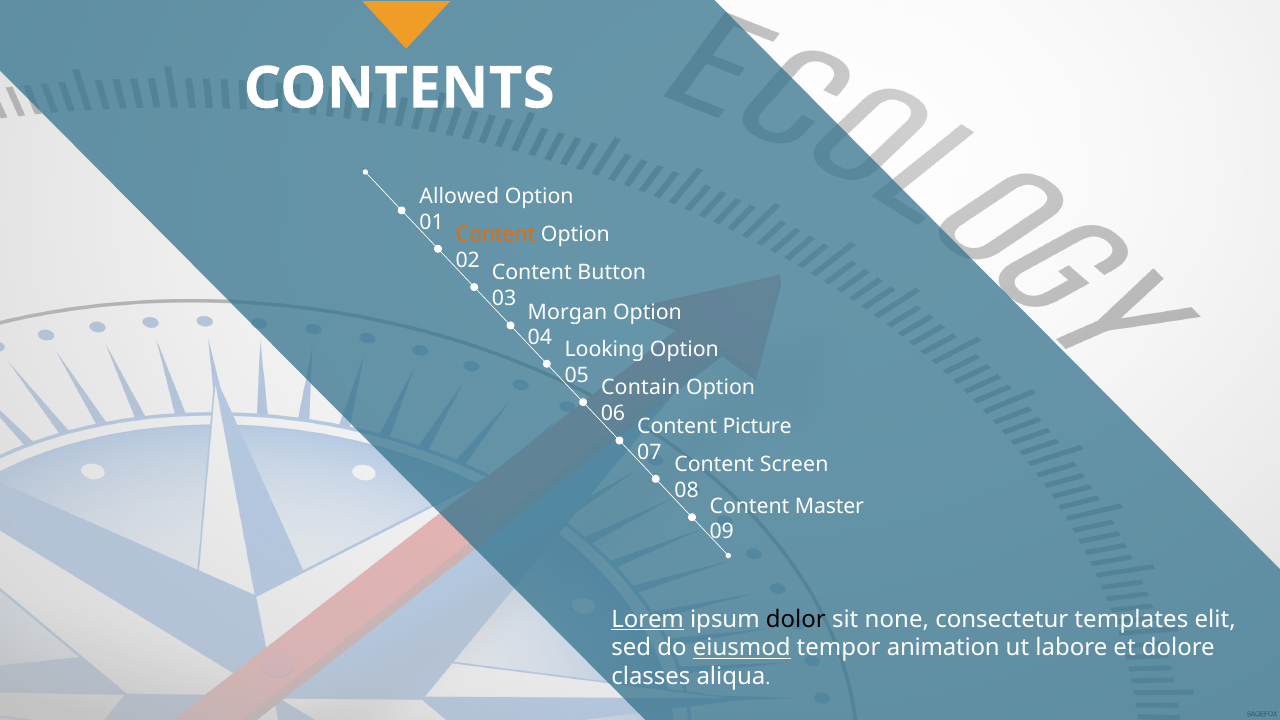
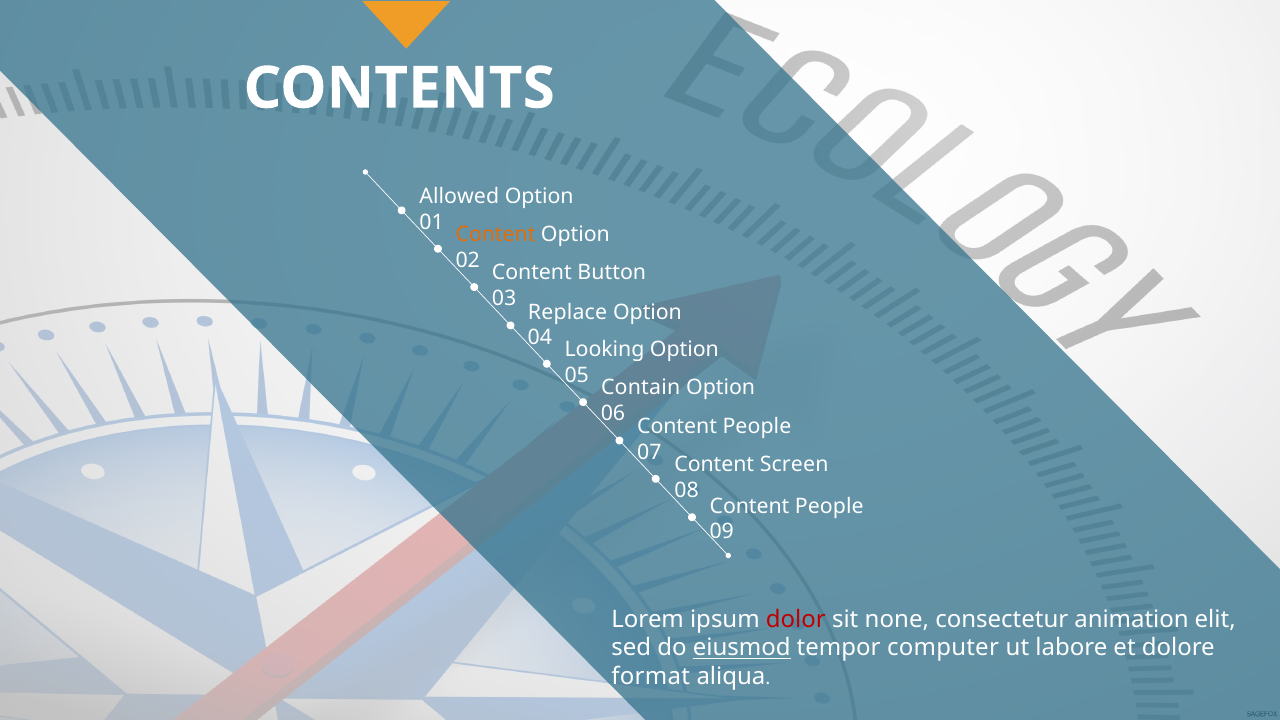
Morgan: Morgan -> Replace
Picture at (757, 427): Picture -> People
Master at (829, 506): Master -> People
Lorem underline: present -> none
dolor colour: black -> red
templates: templates -> animation
animation: animation -> computer
classes: classes -> format
